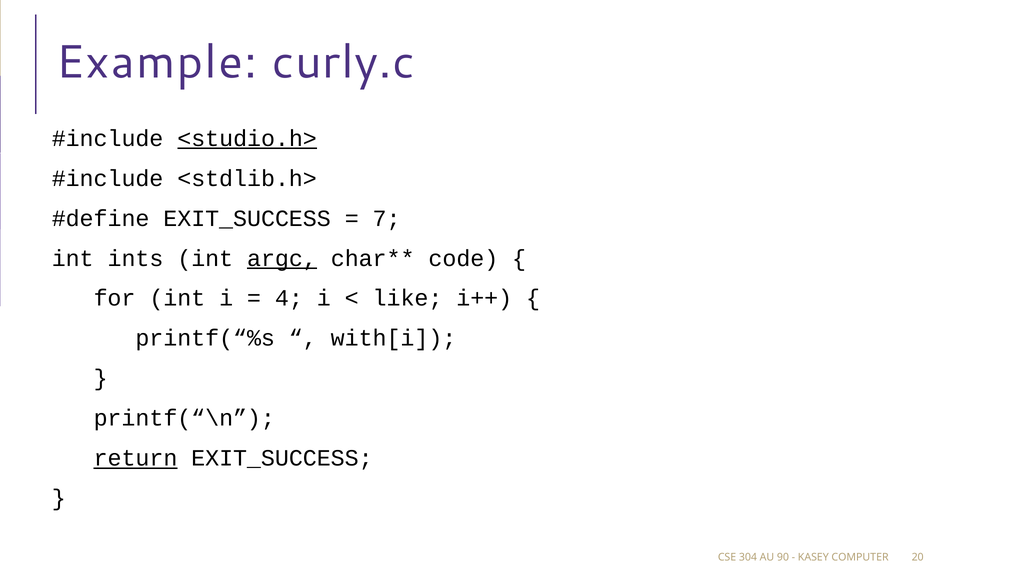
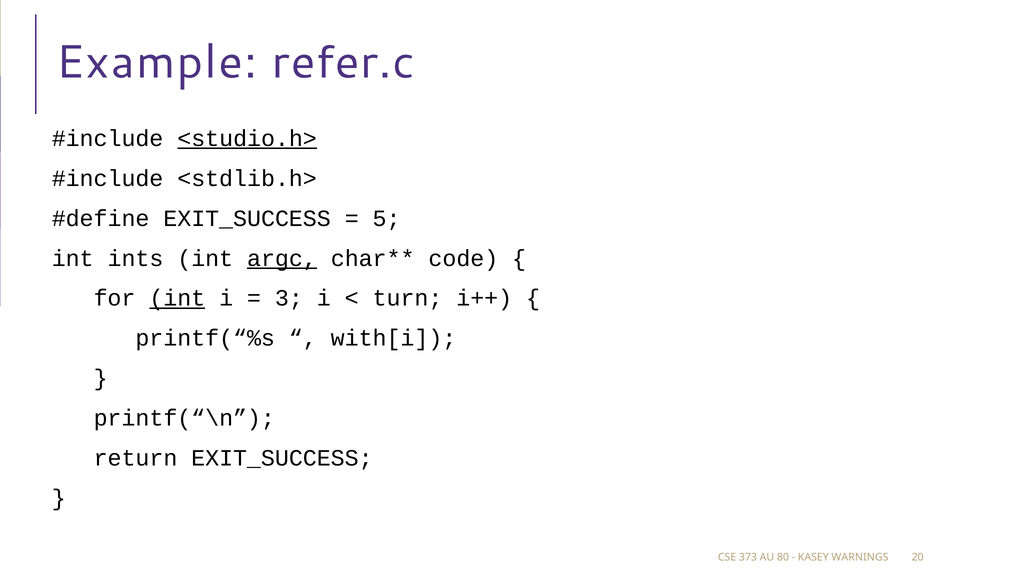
curly.c: curly.c -> refer.c
7: 7 -> 5
int at (177, 298) underline: none -> present
4: 4 -> 3
like: like -> turn
return underline: present -> none
304: 304 -> 373
90: 90 -> 80
COMPUTER: COMPUTER -> WARNINGS
